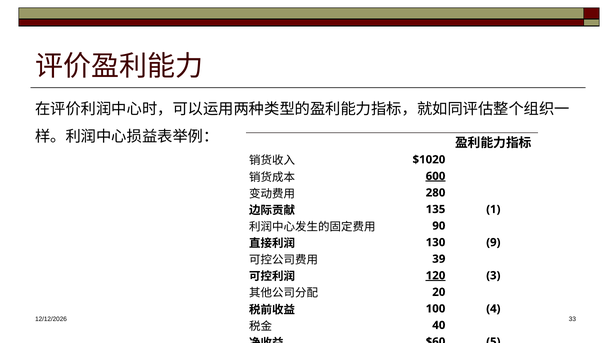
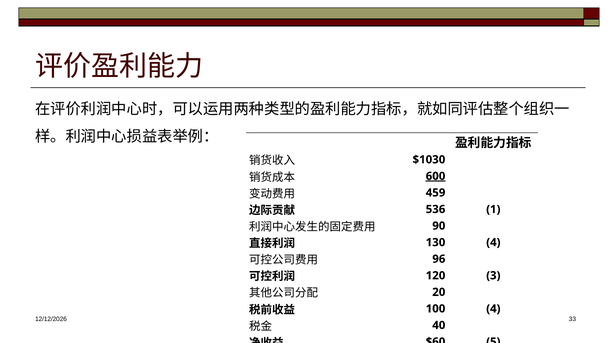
$1020: $1020 -> $1030
280: 280 -> 459
135: 135 -> 536
130 9: 9 -> 4
39: 39 -> 96
120 underline: present -> none
